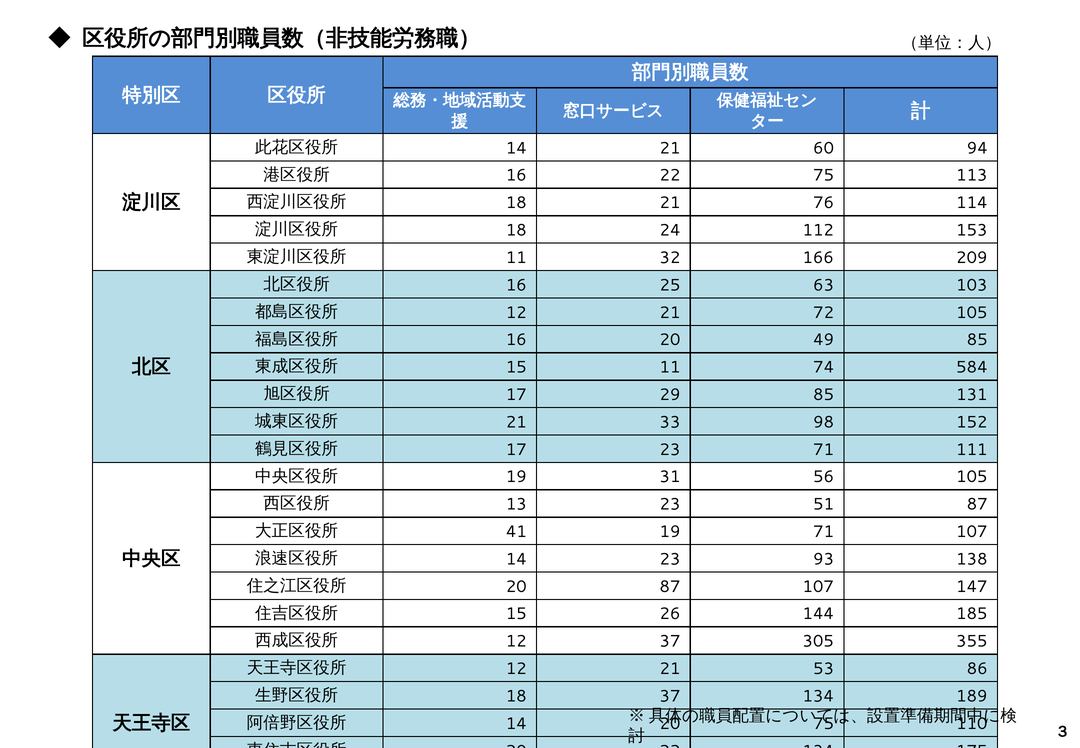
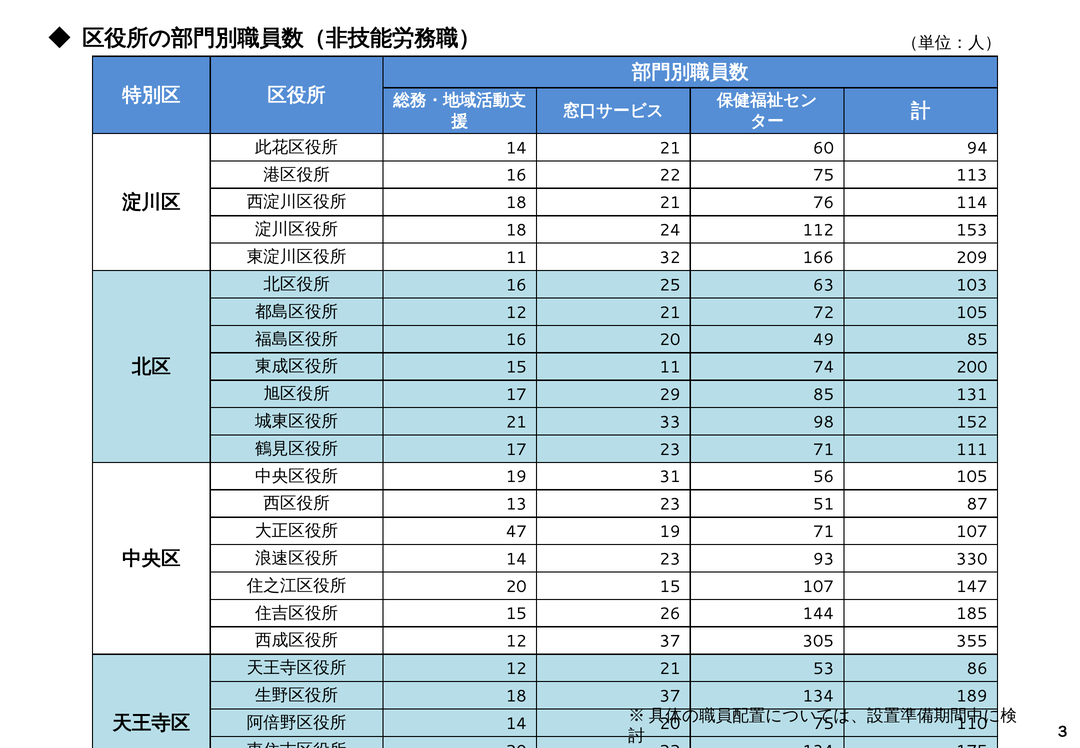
584: 584 -> 200
41: 41 -> 47
138: 138 -> 330
20 87: 87 -> 15
